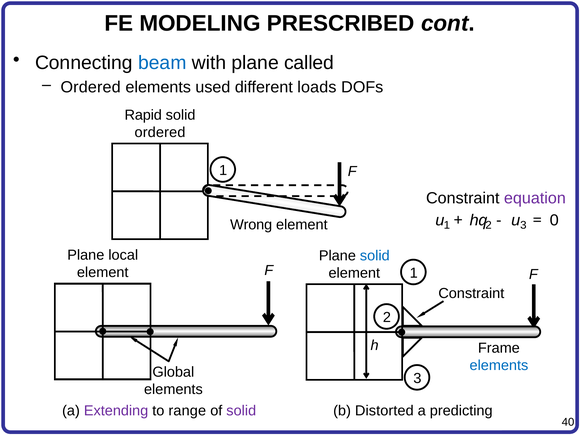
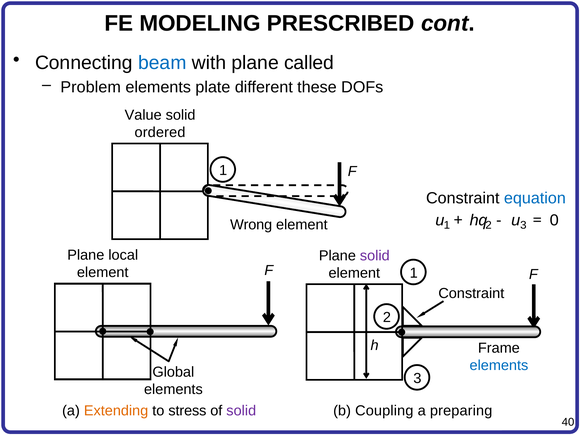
Ordered at (91, 87): Ordered -> Problem
used: used -> plate
loads: loads -> these
Rapid: Rapid -> Value
equation colour: purple -> blue
solid at (375, 256) colour: blue -> purple
Extending colour: purple -> orange
range: range -> stress
Distorted: Distorted -> Coupling
predicting: predicting -> preparing
